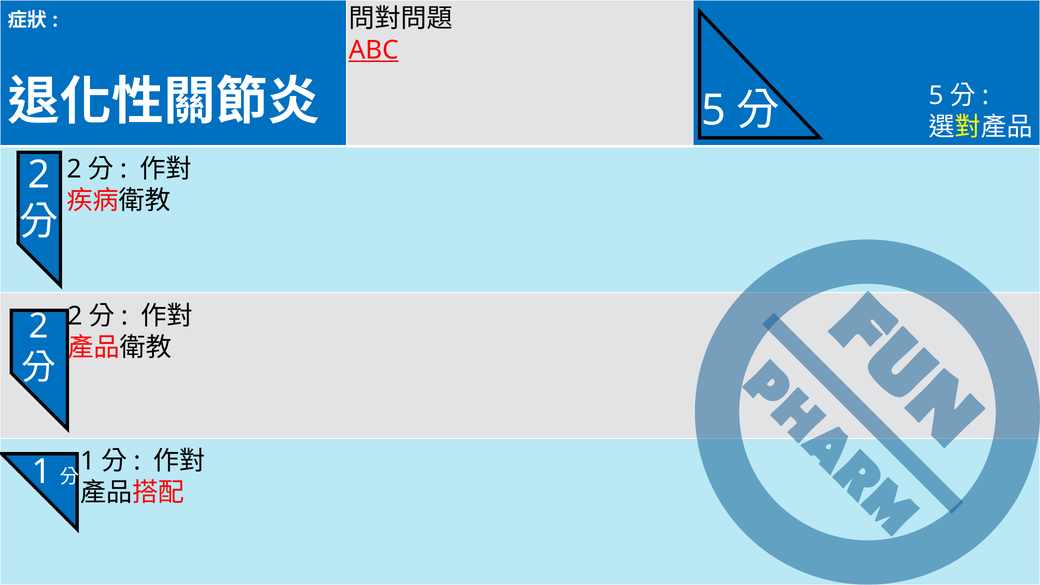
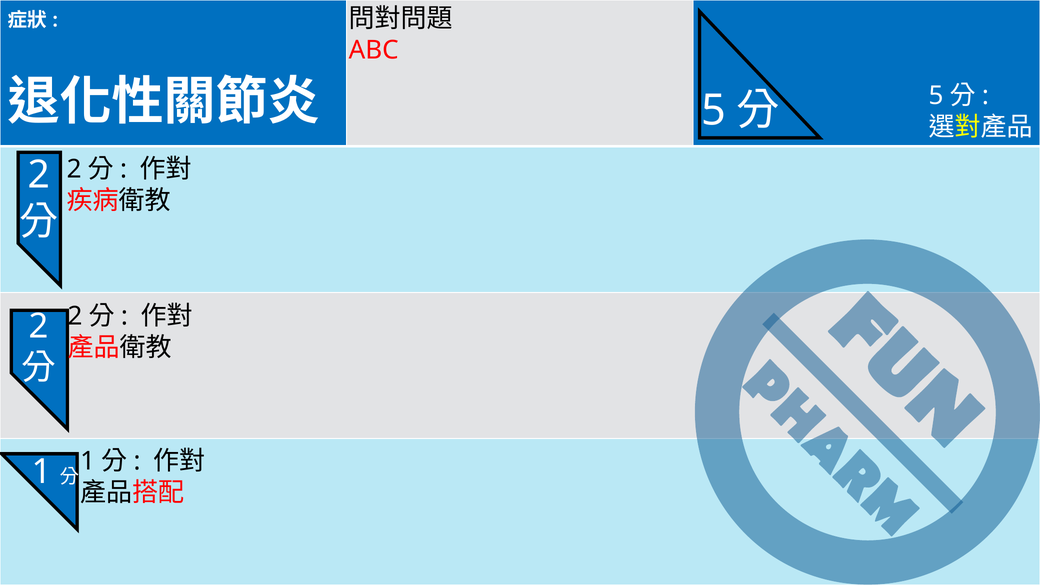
ABC underline: present -> none
